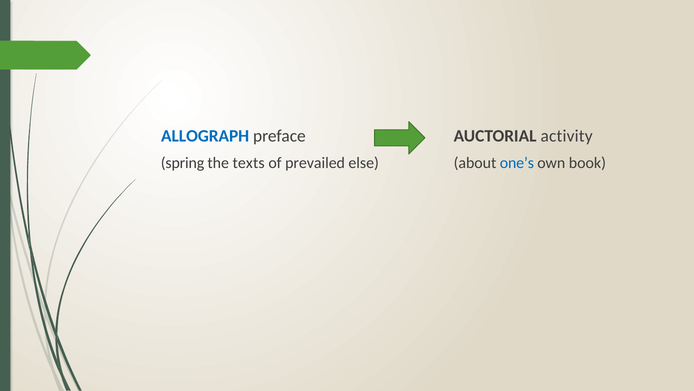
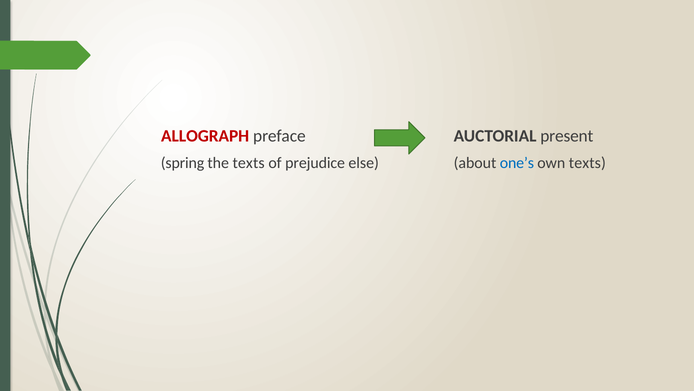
ALLOGRAPH colour: blue -> red
activity: activity -> present
prevailed: prevailed -> prejudice
own book: book -> texts
